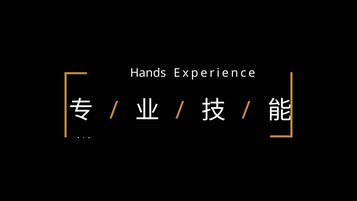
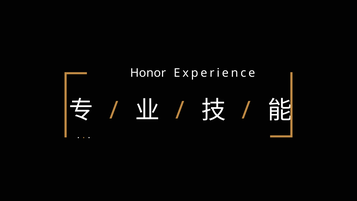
Hands: Hands -> Honor
